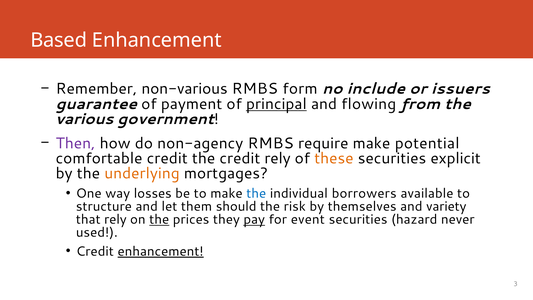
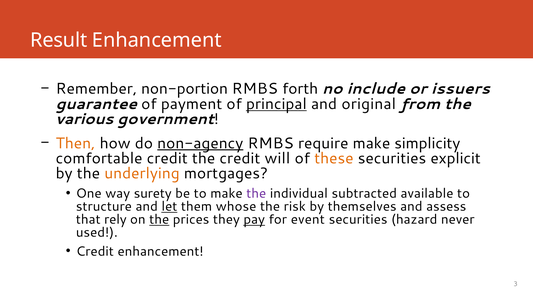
Based: Based -> Result
non-various: non-various -> non-portion
form: form -> forth
flowing: flowing -> original
Then colour: purple -> orange
non-agency underline: none -> present
potential: potential -> simplicity
credit rely: rely -> will
losses: losses -> surety
the at (256, 193) colour: blue -> purple
borrowers: borrowers -> subtracted
let underline: none -> present
should: should -> whose
variety: variety -> assess
enhancement at (161, 251) underline: present -> none
